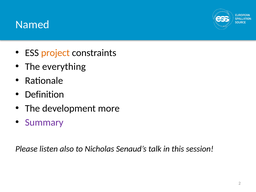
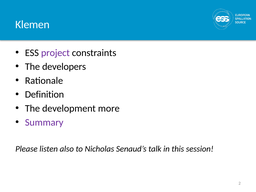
Named: Named -> Klemen
project colour: orange -> purple
everything: everything -> developers
